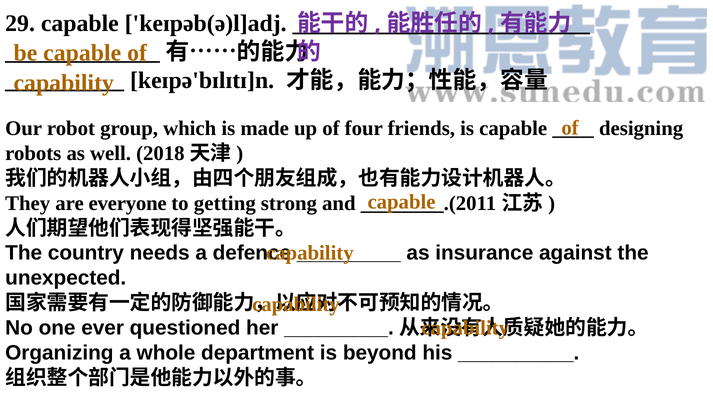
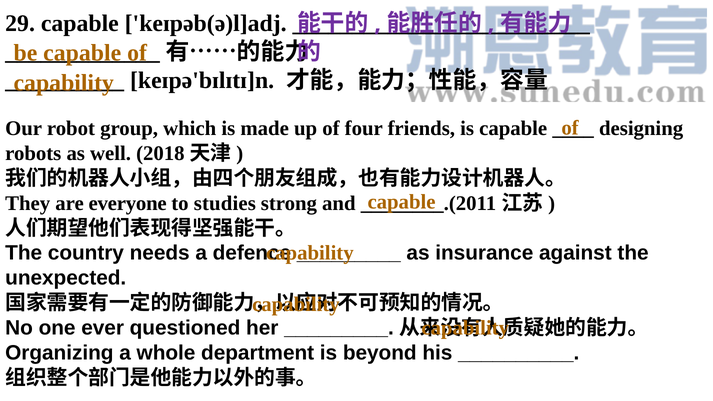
getting: getting -> studies
